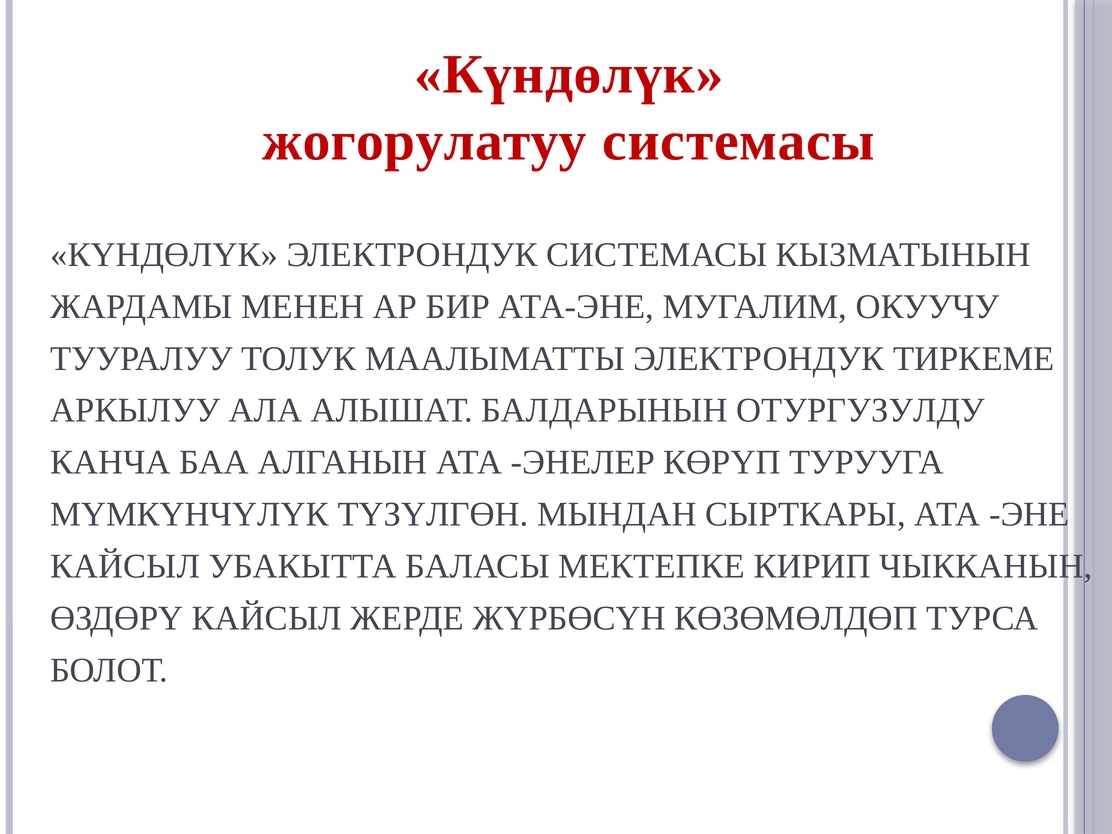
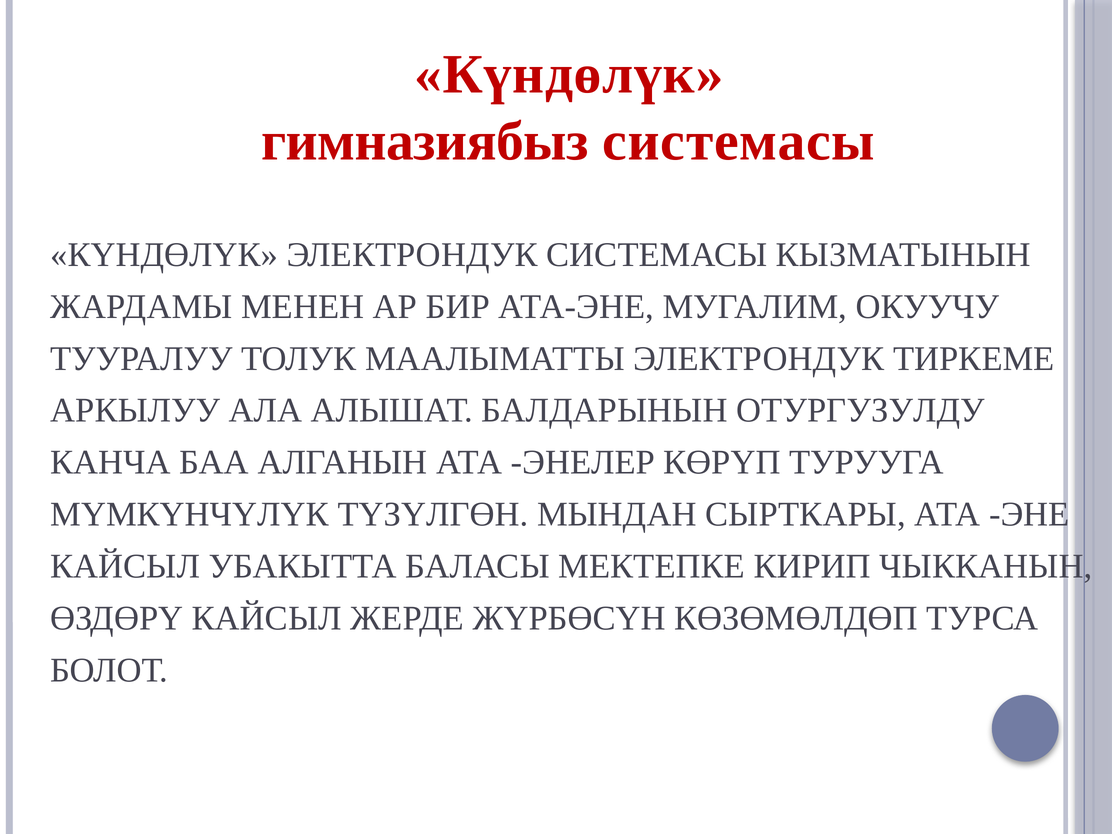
жогорулатуу: жогорулатуу -> гимназиябыз
